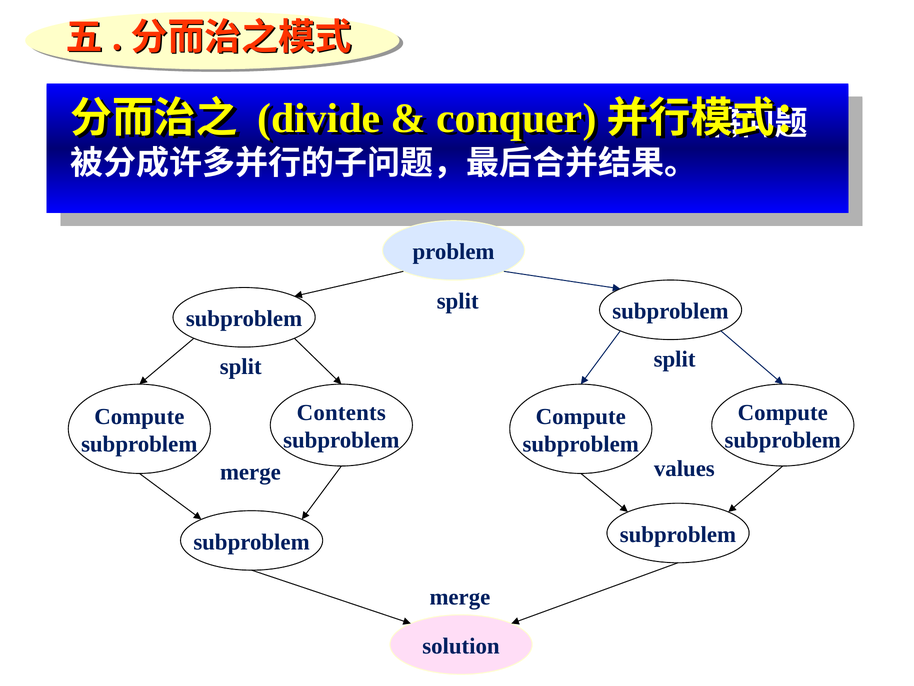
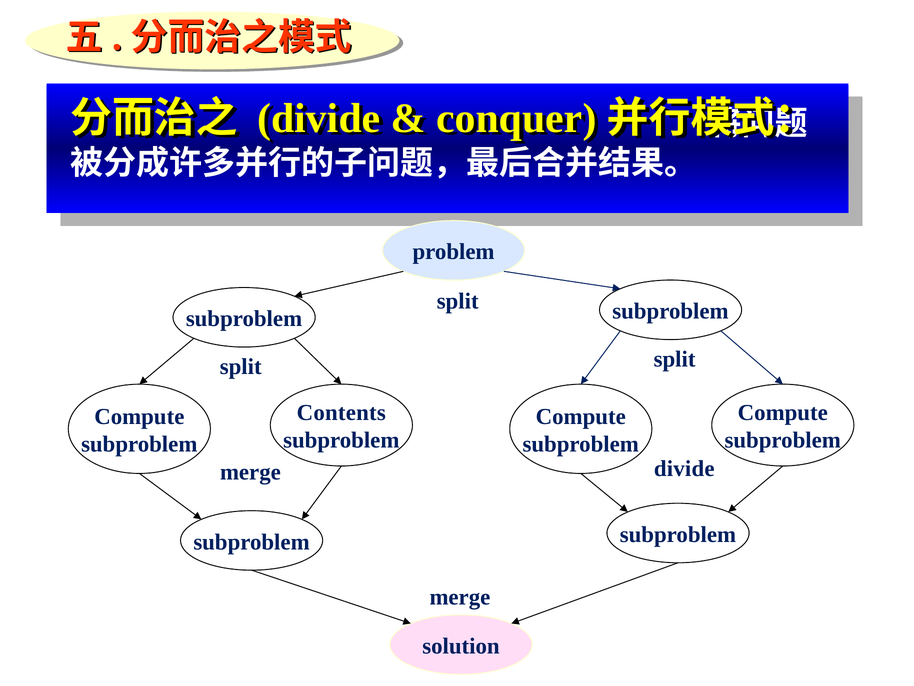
merge values: values -> divide
